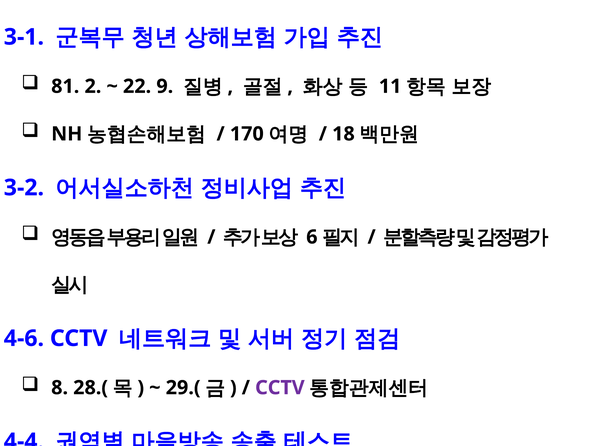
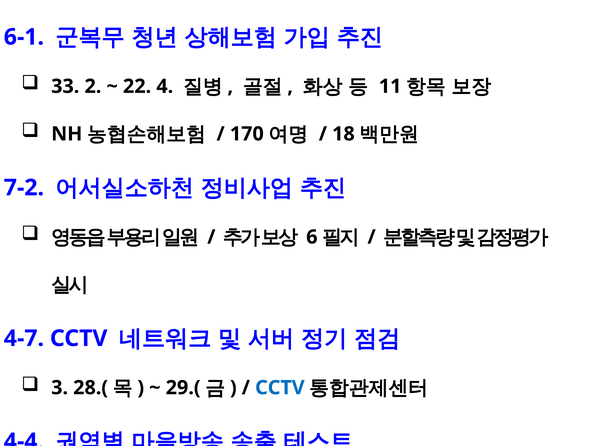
3-1: 3-1 -> 6-1
81: 81 -> 33
9: 9 -> 4
3-2: 3-2 -> 7-2
4-6: 4-6 -> 4-7
8: 8 -> 3
CCTV at (280, 387) colour: purple -> blue
